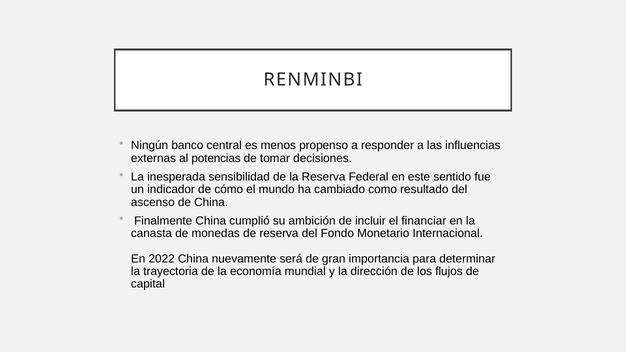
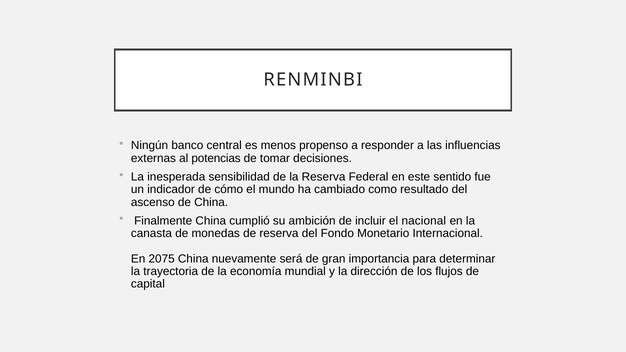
financiar: financiar -> nacional
2022: 2022 -> 2075
